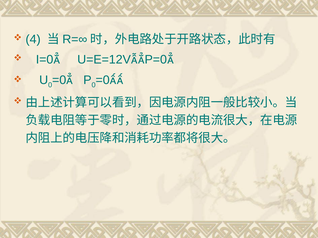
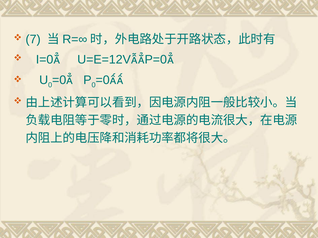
4: 4 -> 7
